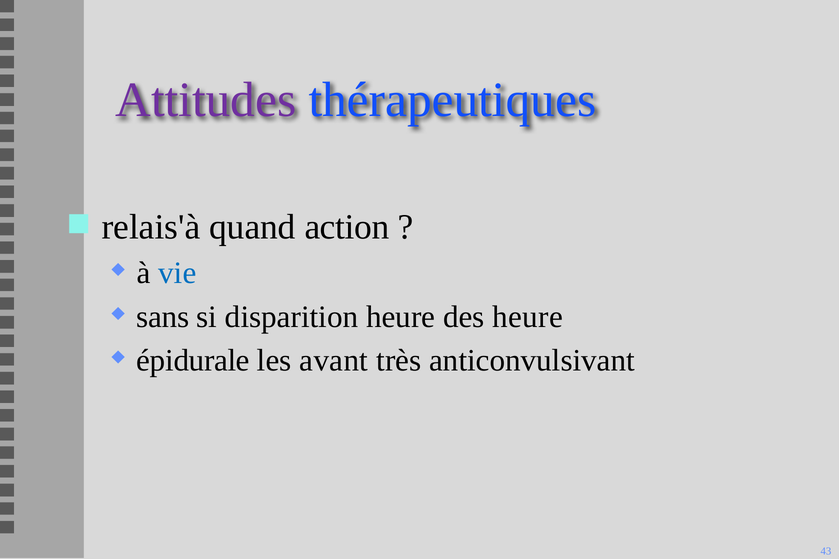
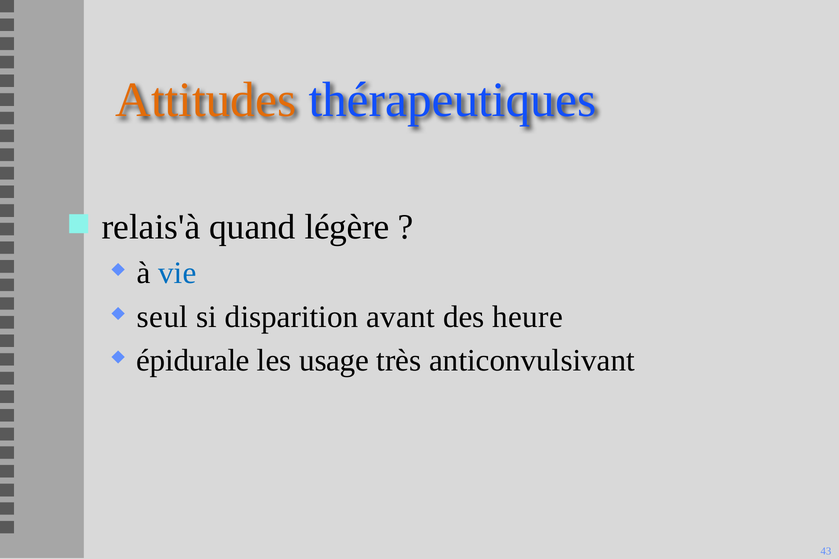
Attitudes colour: purple -> orange
action: action -> légère
sans: sans -> seul
disparition heure: heure -> avant
avant: avant -> usage
